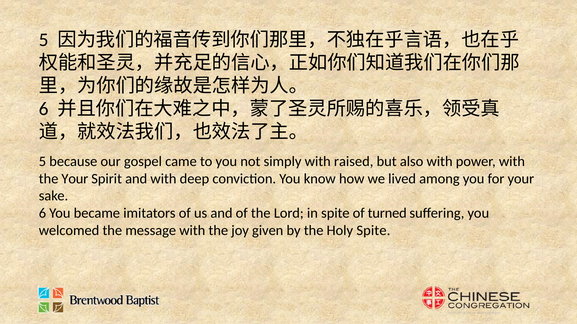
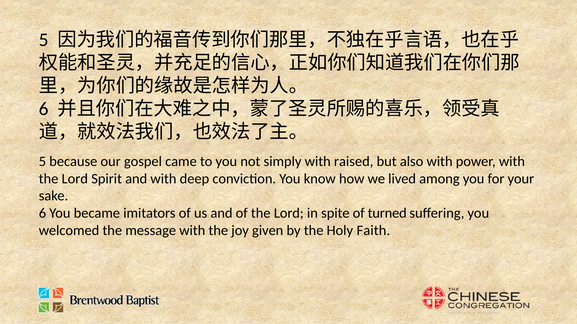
Your at (75, 179): Your -> Lord
Holy Spite: Spite -> Faith
